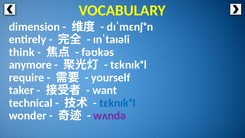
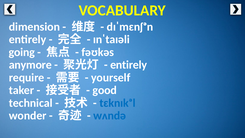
think: think -> going
tɛknɪkᵊl at (129, 65): tɛknɪkᵊl -> entirely
want: want -> good
wʌndə colour: purple -> blue
